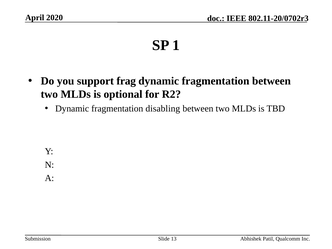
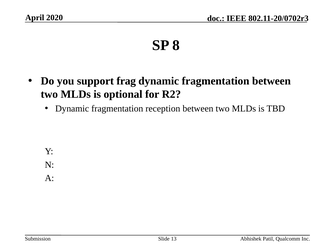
1: 1 -> 8
disabling: disabling -> reception
